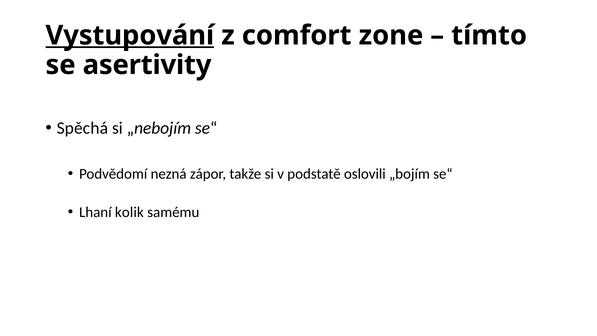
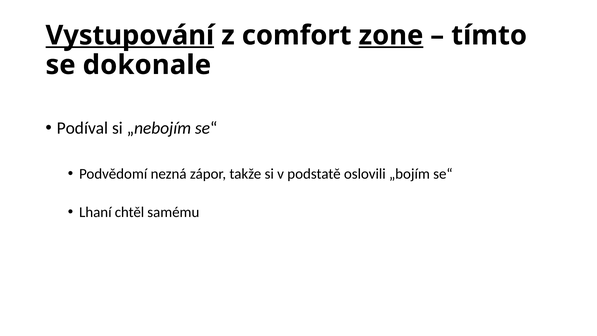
zone underline: none -> present
asertivity: asertivity -> dokonale
Spěchá: Spěchá -> Podíval
kolik: kolik -> chtěl
